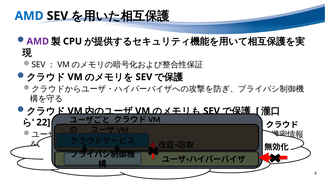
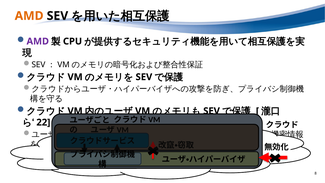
AMD at (29, 16) colour: blue -> orange
